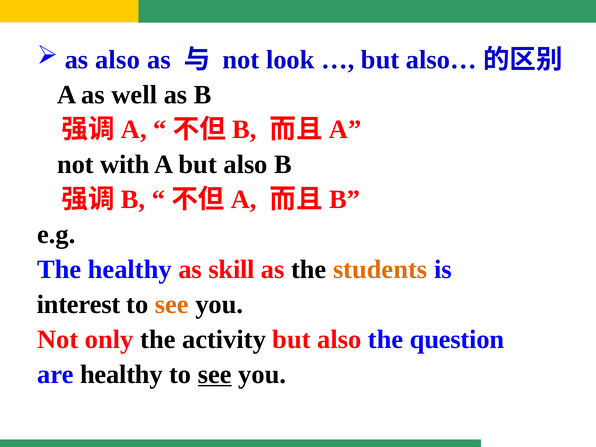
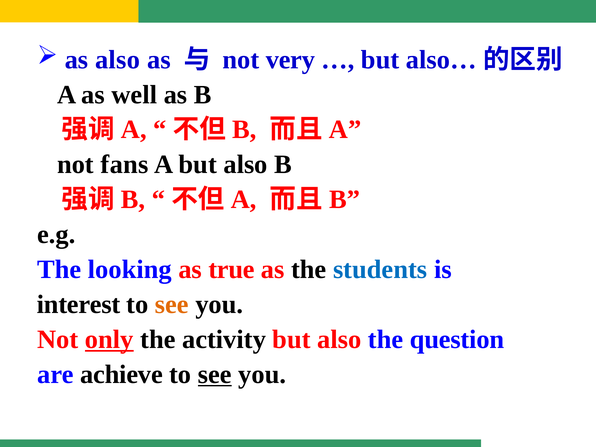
look: look -> very
with: with -> fans
The healthy: healthy -> looking
skill: skill -> true
students colour: orange -> blue
only underline: none -> present
are healthy: healthy -> achieve
